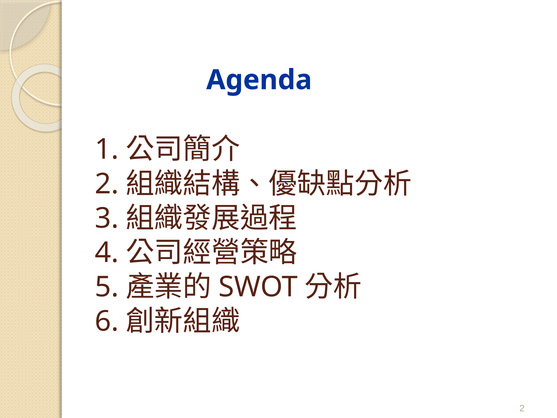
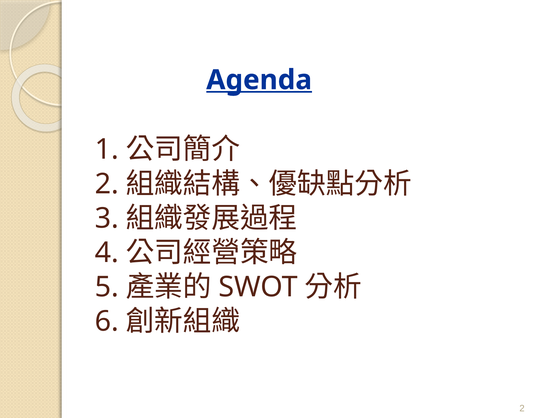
Agenda underline: none -> present
